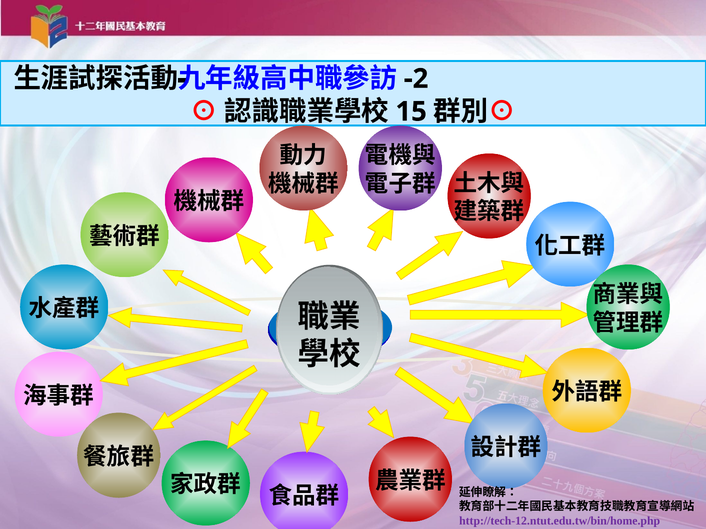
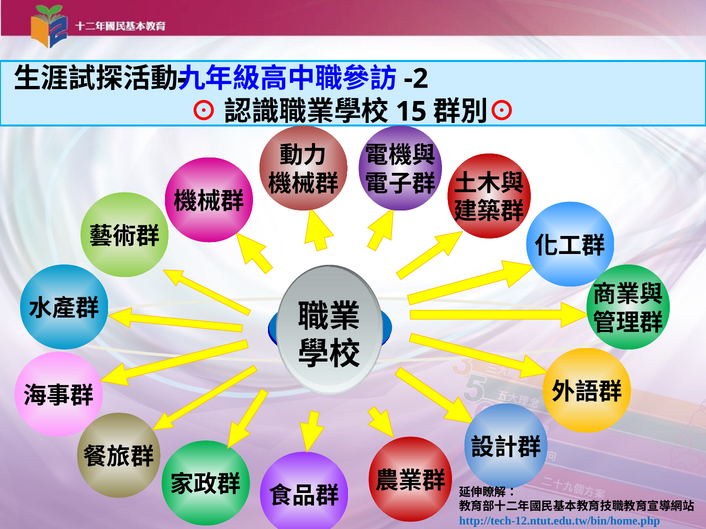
http://tech-12.ntut.edu.tw/bin/home.php colour: purple -> blue
